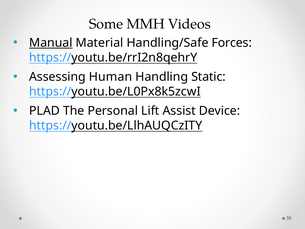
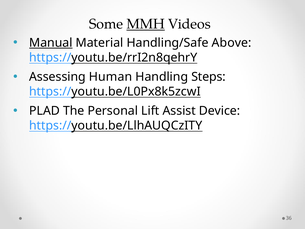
MMH underline: none -> present
Forces: Forces -> Above
Static: Static -> Steps
